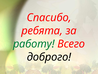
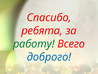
доброго colour: black -> blue
